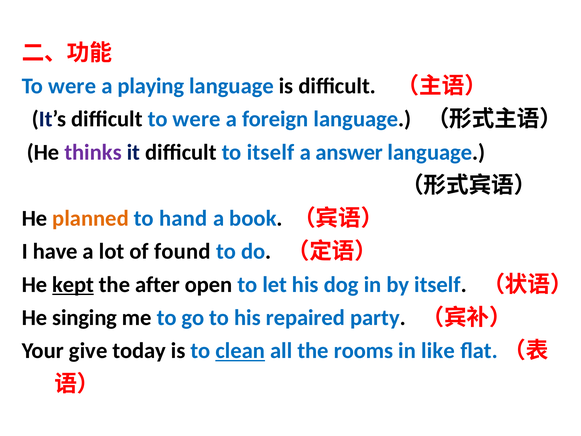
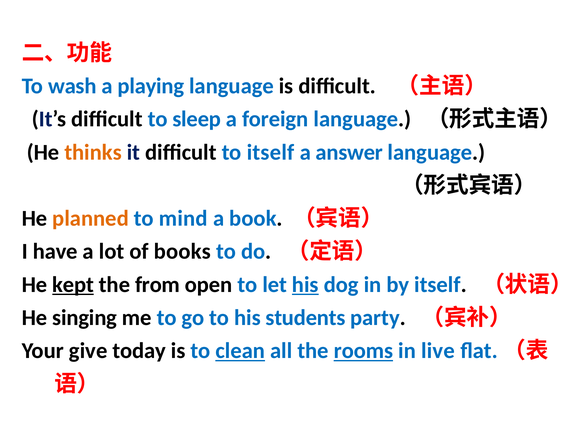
were at (72, 86): were -> wash
difficult to were: were -> sleep
thinks colour: purple -> orange
hand: hand -> mind
found: found -> books
after: after -> from
his at (305, 284) underline: none -> present
repaired: repaired -> students
rooms underline: none -> present
like: like -> live
